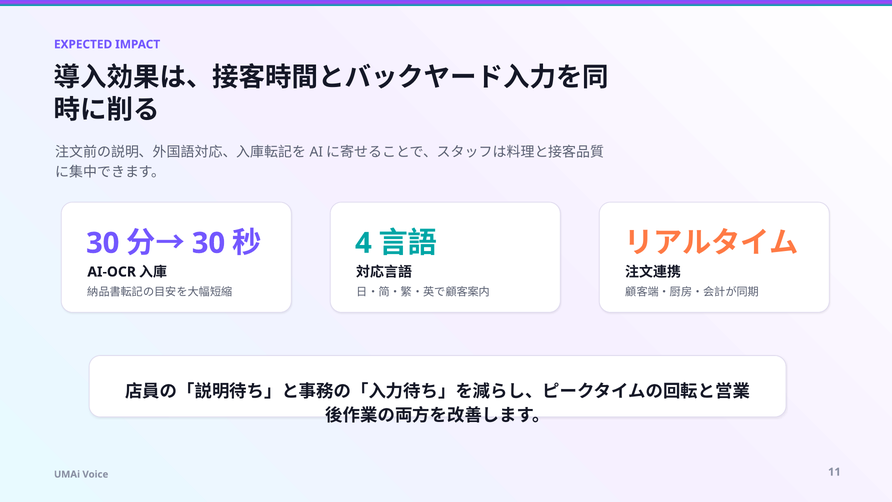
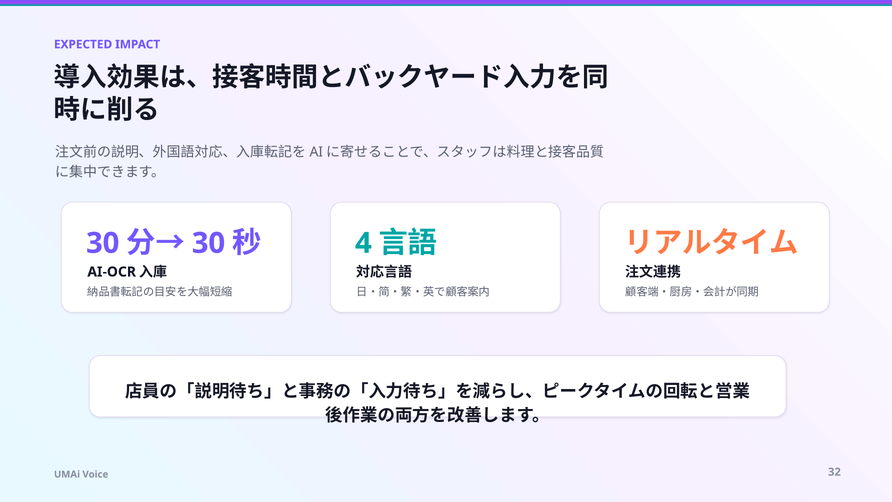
11: 11 -> 32
